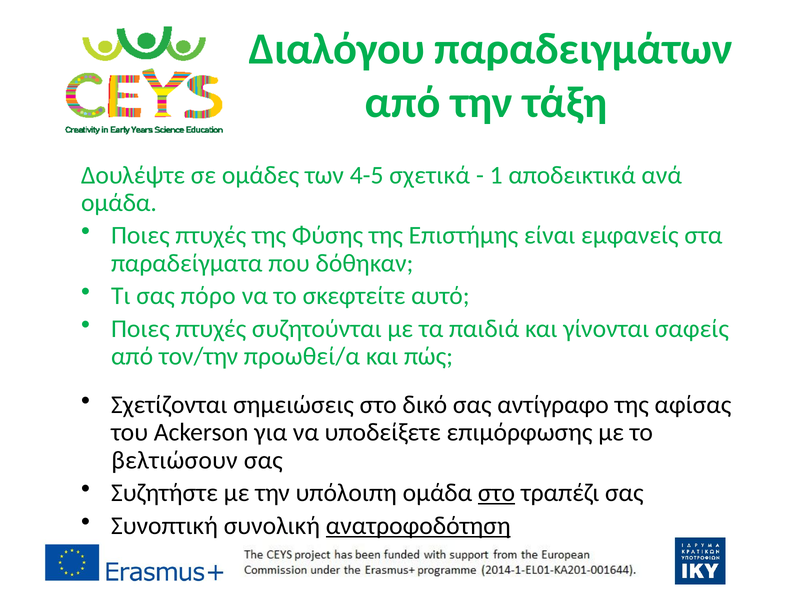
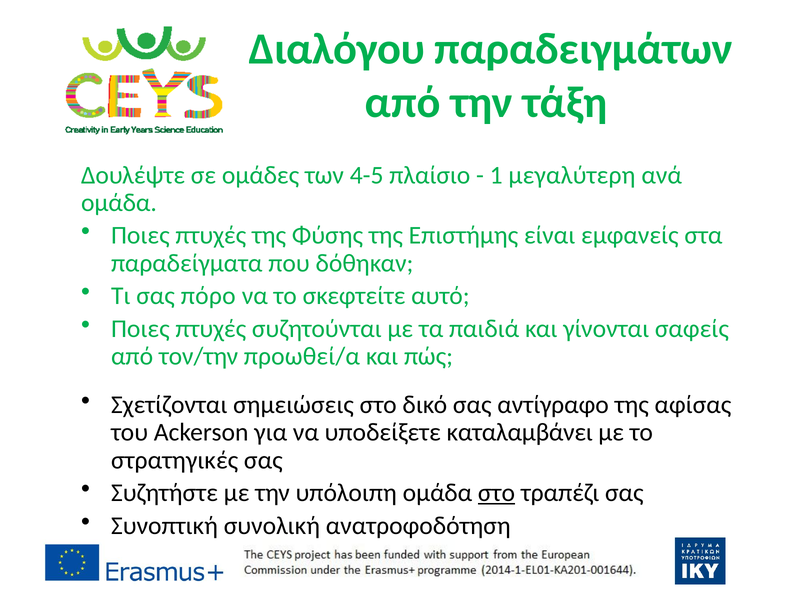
σχετικά: σχετικά -> πλαίσιο
αποδεικτικά: αποδεικτικά -> μεγαλύτερη
επιμόρφωσης: επιμόρφωσης -> καταλαμβάνει
βελτιώσουν: βελτιώσουν -> στρατηγικές
ανατροφοδότηση underline: present -> none
